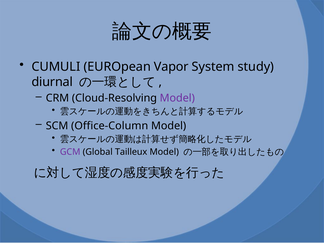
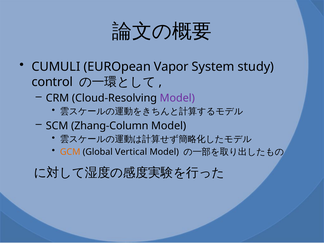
diurnal: diurnal -> control
Office-Column: Office-Column -> Zhang-Column
GCM colour: purple -> orange
Tailleux: Tailleux -> Vertical
